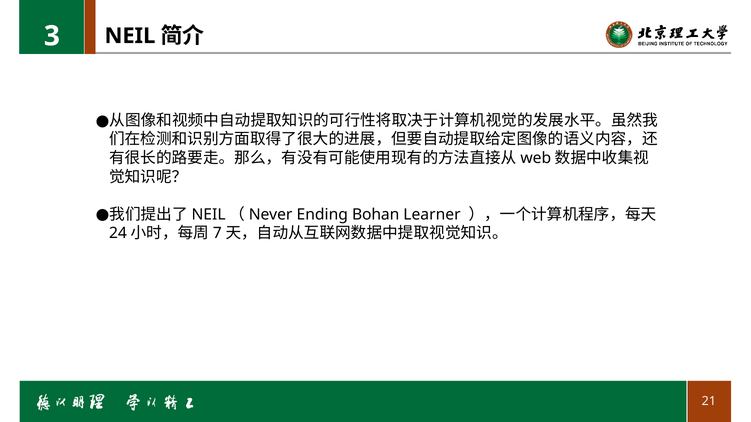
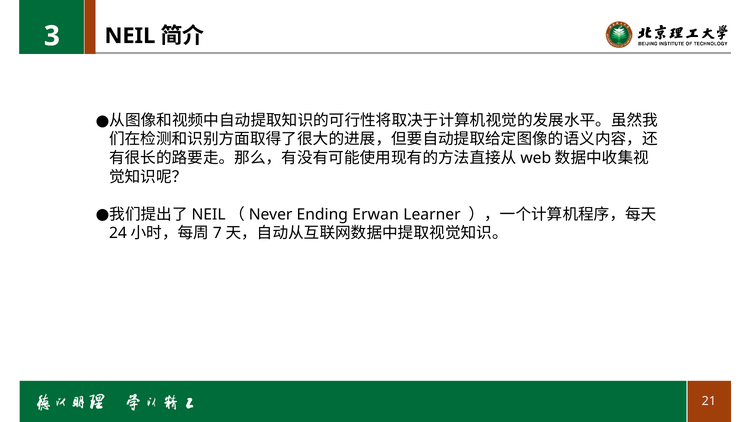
Bohan: Bohan -> Erwan
